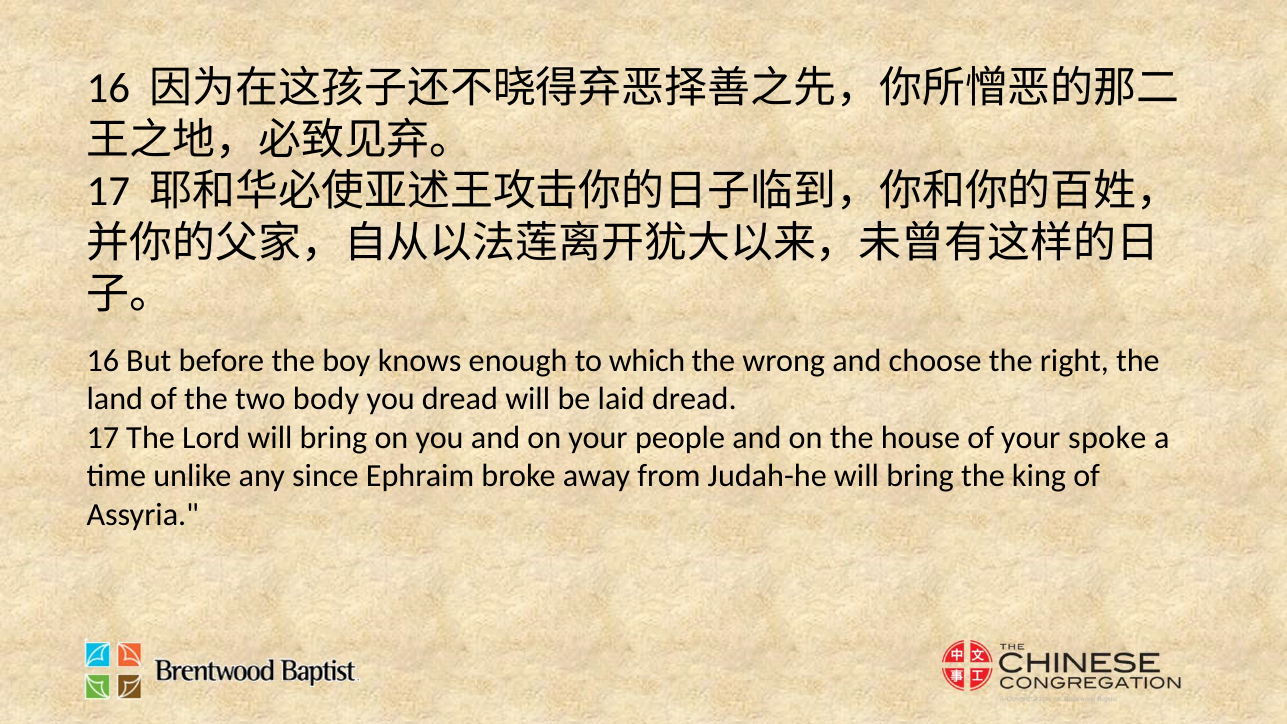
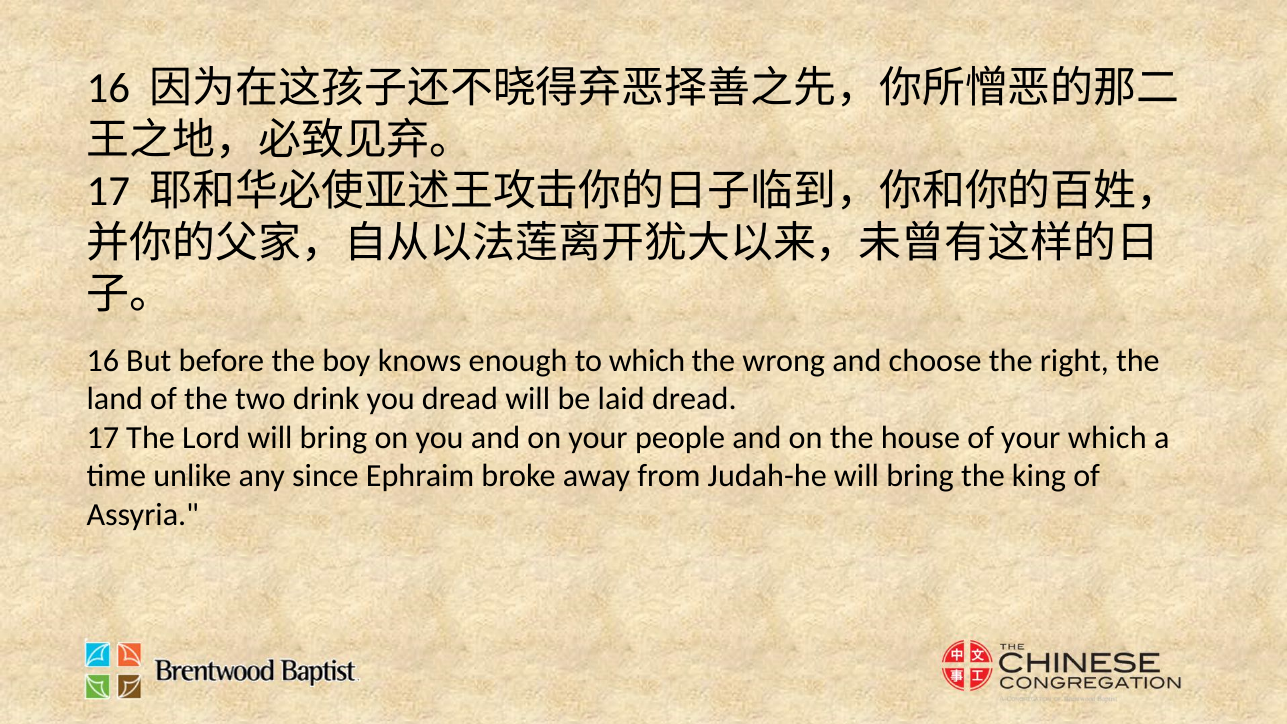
body: body -> drink
your spoke: spoke -> which
